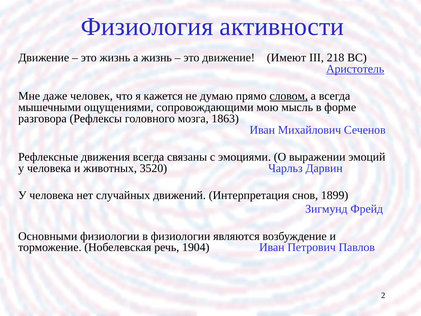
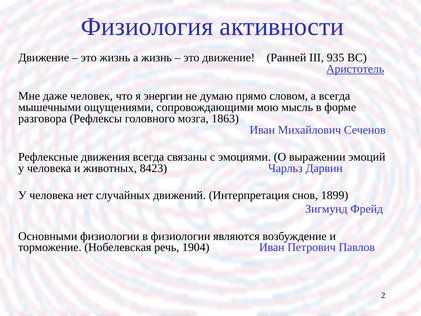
Имеют: Имеют -> Ранней
218: 218 -> 935
кажется: кажется -> энергии
словом underline: present -> none
3520: 3520 -> 8423
